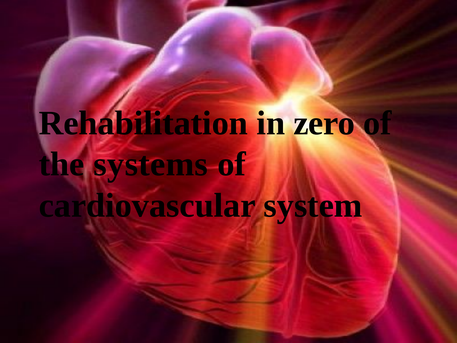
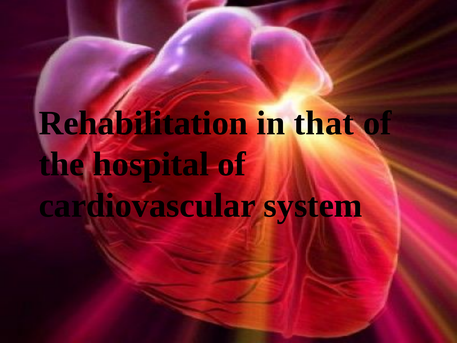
zero: zero -> that
systems: systems -> hospital
